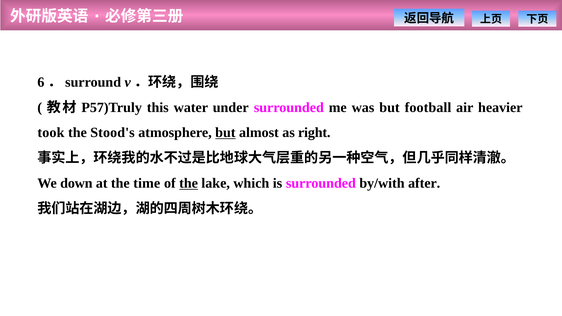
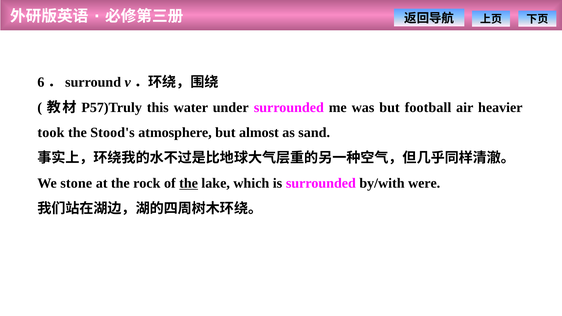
but at (225, 133) underline: present -> none
right: right -> sand
down: down -> stone
time: time -> rock
after: after -> were
